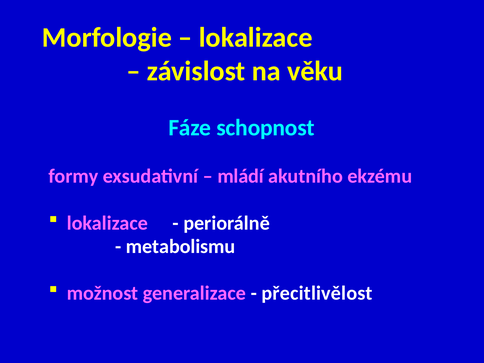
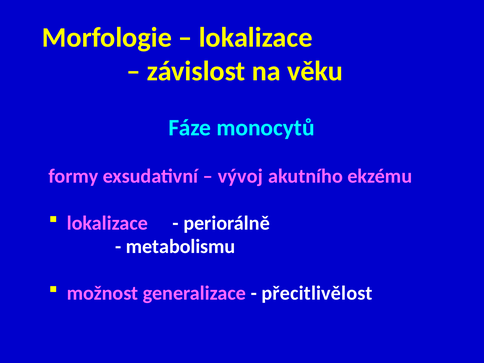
schopnost: schopnost -> monocytů
mládí: mládí -> vývoj
